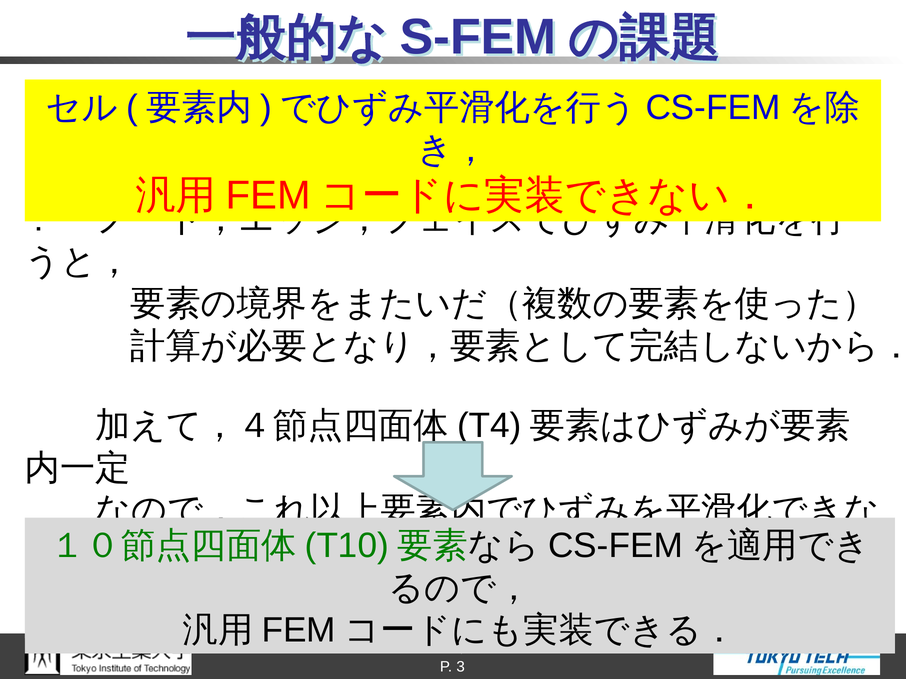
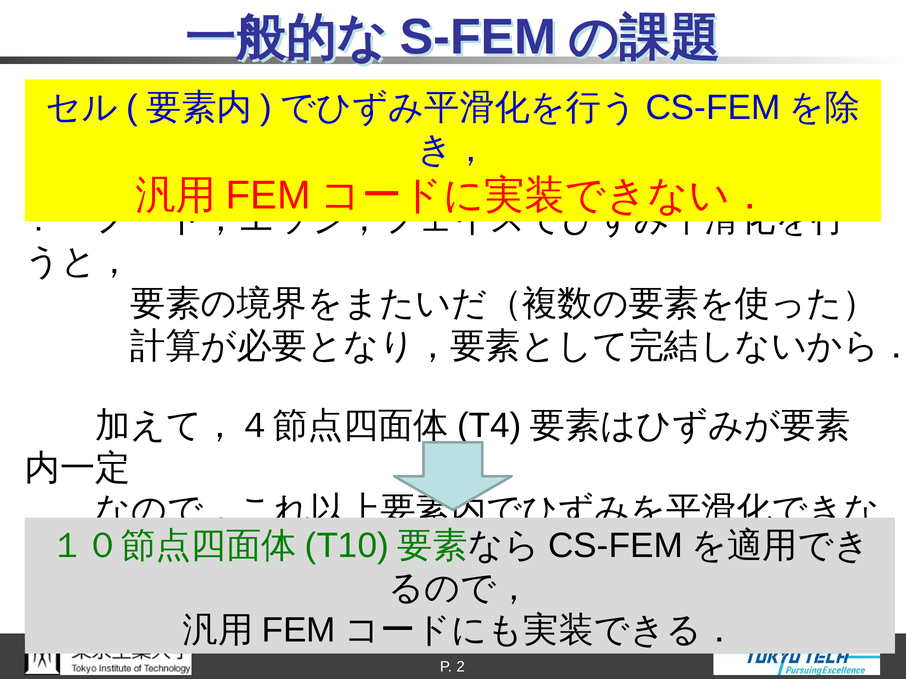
3: 3 -> 2
